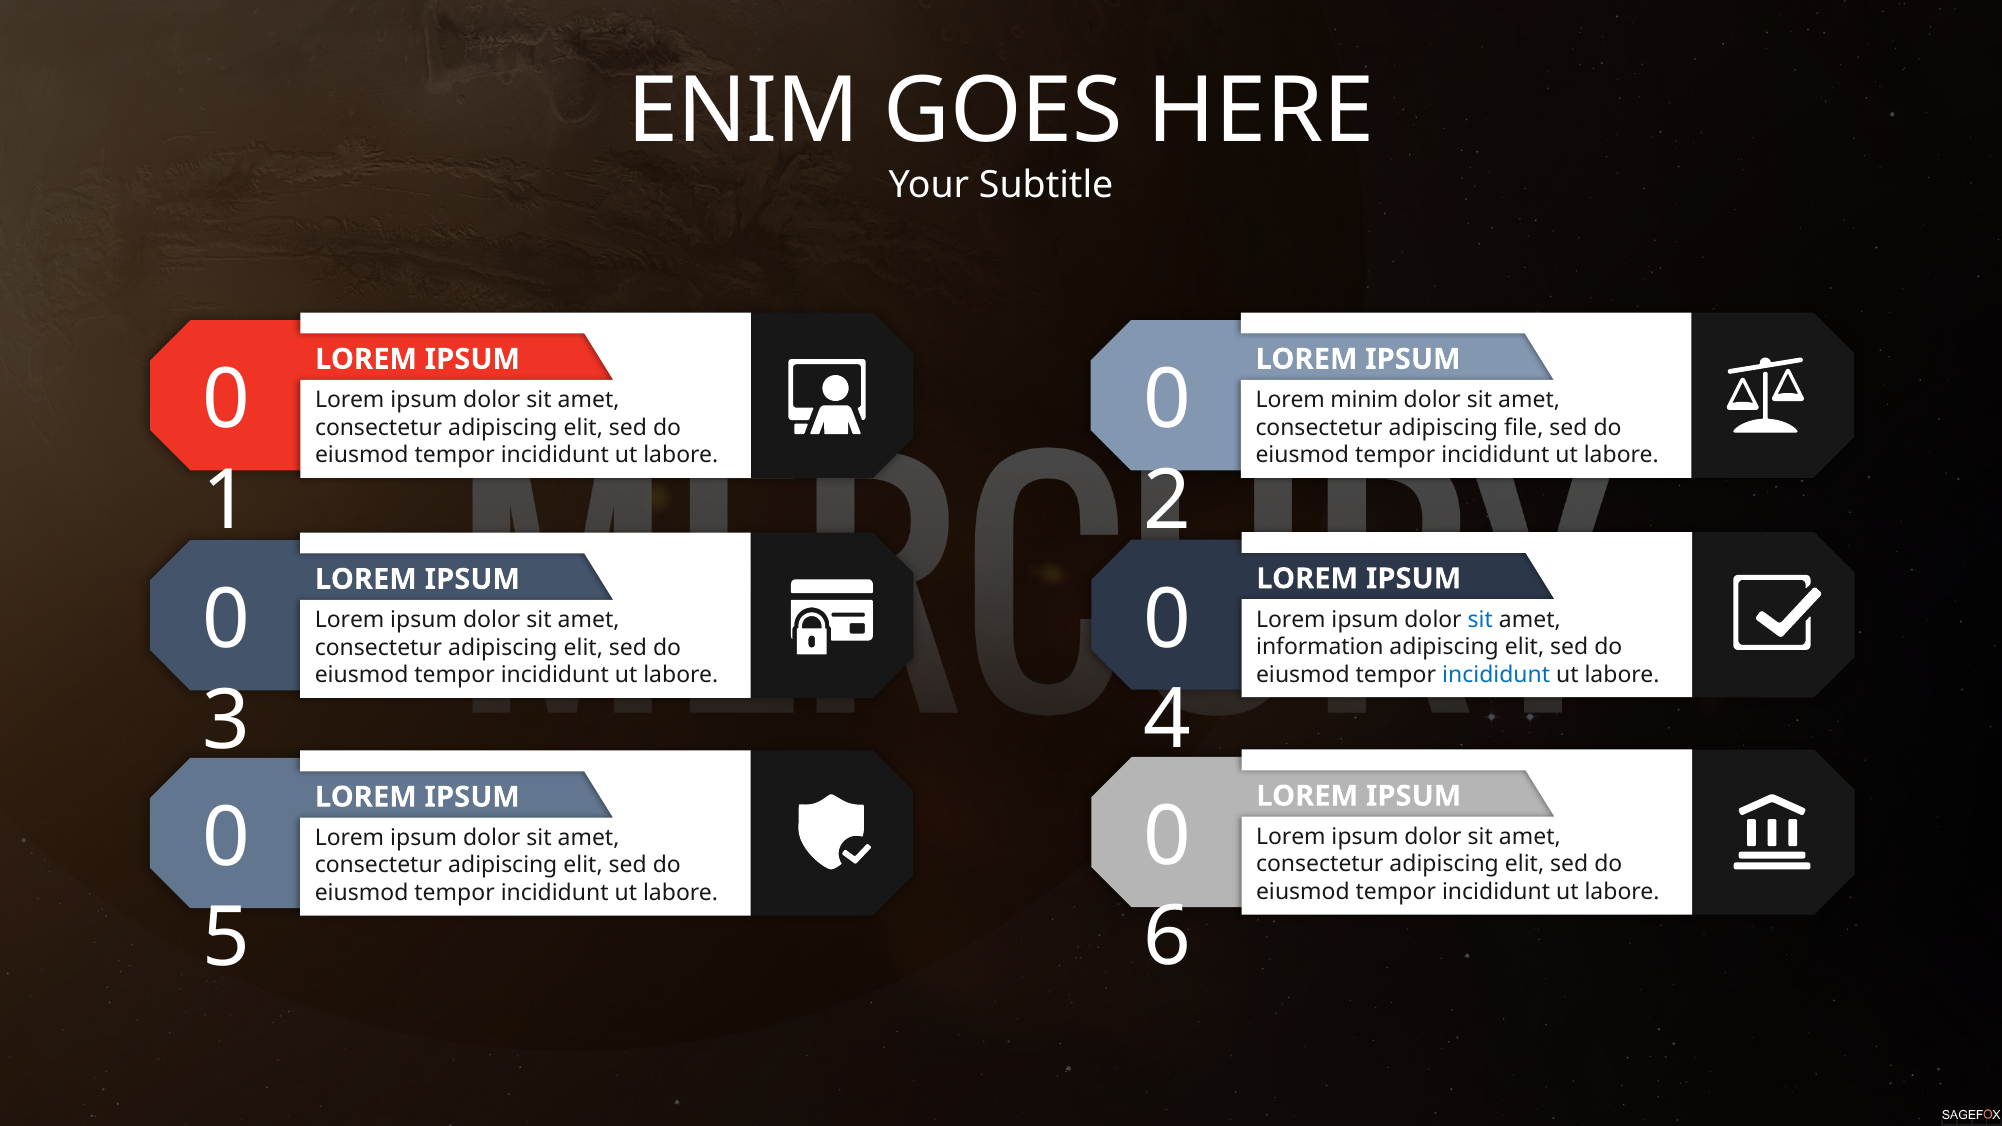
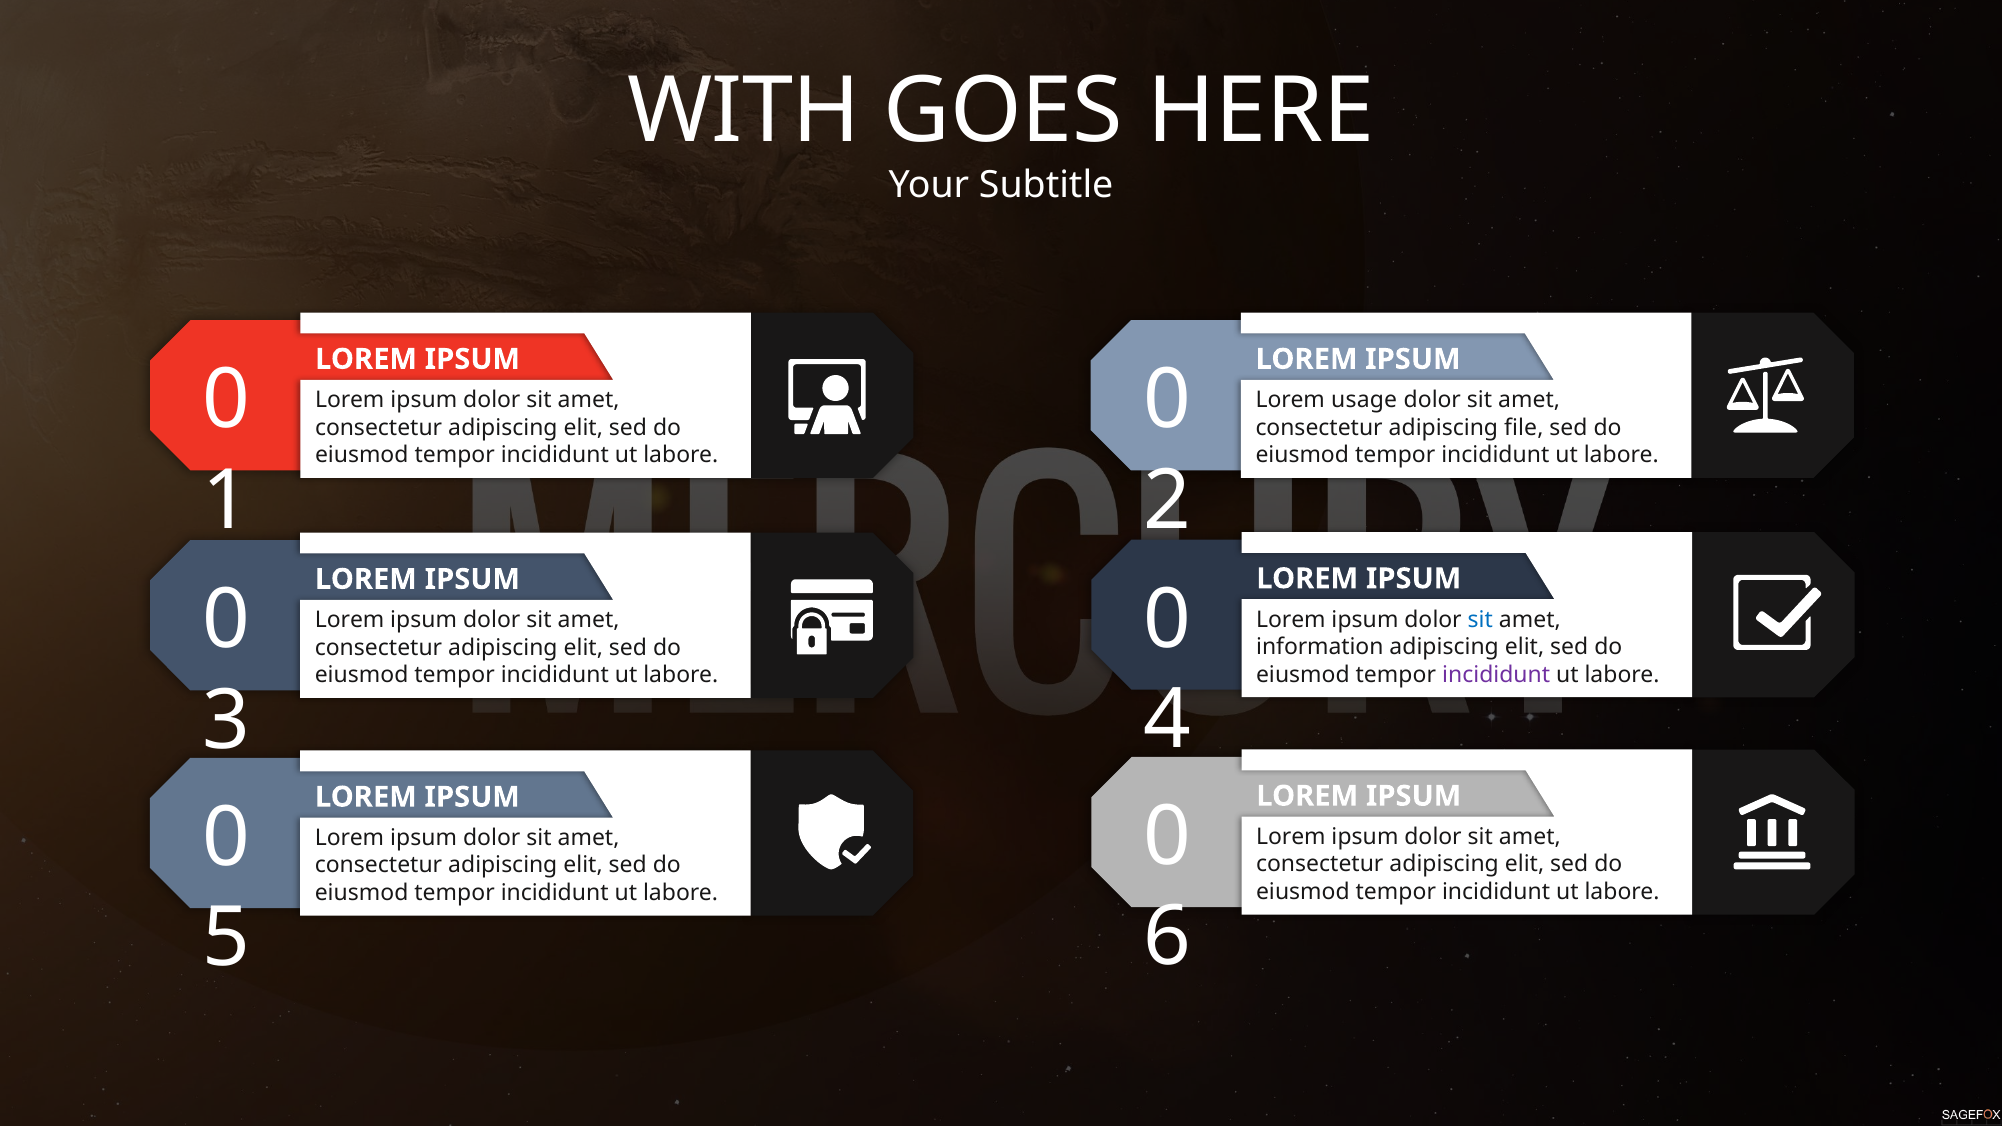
ENIM: ENIM -> WITH
minim: minim -> usage
incididunt at (1496, 675) colour: blue -> purple
